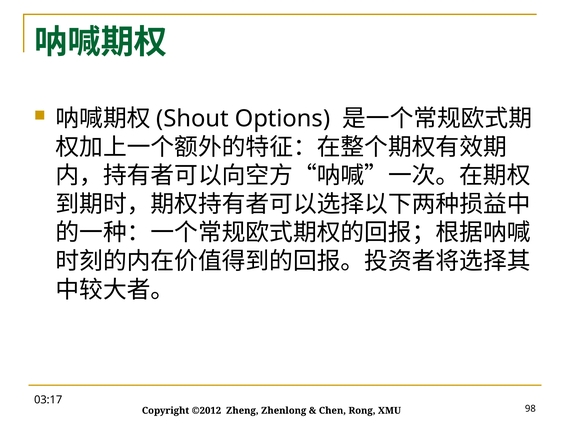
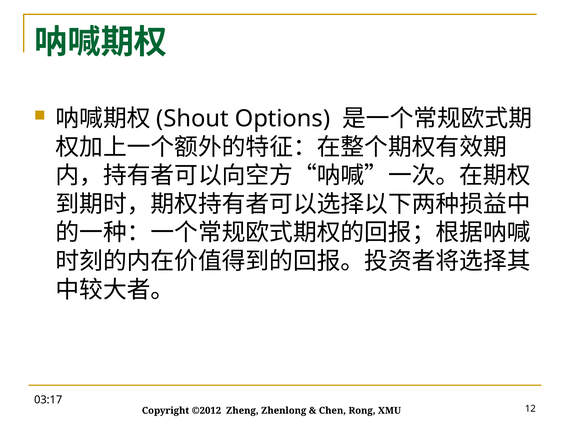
98: 98 -> 12
